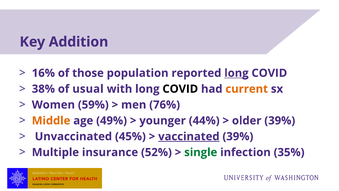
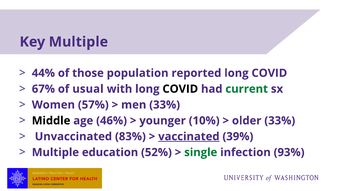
Key Addition: Addition -> Multiple
16%: 16% -> 44%
long at (236, 73) underline: present -> none
38%: 38% -> 67%
current colour: orange -> green
59%: 59% -> 57%
men 76%: 76% -> 33%
Middle colour: orange -> black
49%: 49% -> 46%
44%: 44% -> 10%
older 39%: 39% -> 33%
45%: 45% -> 83%
insurance: insurance -> education
35%: 35% -> 93%
